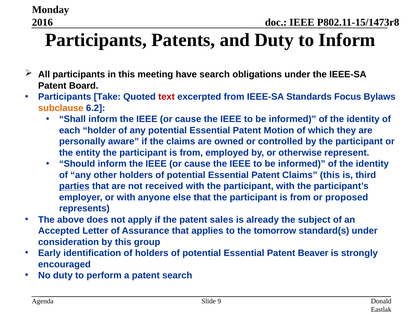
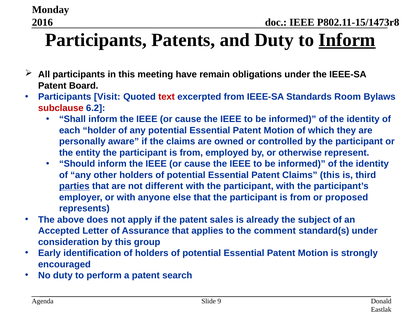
Inform at (347, 40) underline: none -> present
have search: search -> remain
Take: Take -> Visit
Focus: Focus -> Room
subclause colour: orange -> red
received: received -> different
tomorrow: tomorrow -> comment
Beaver at (313, 253): Beaver -> Motion
